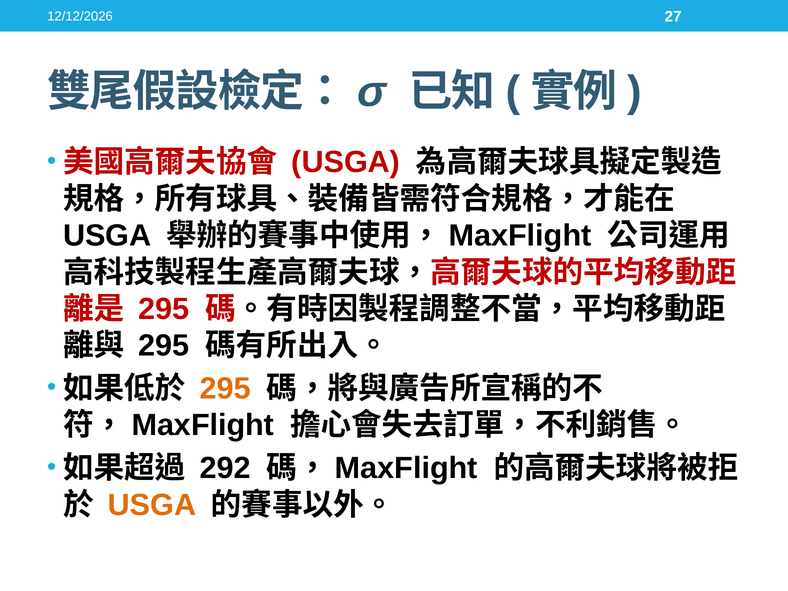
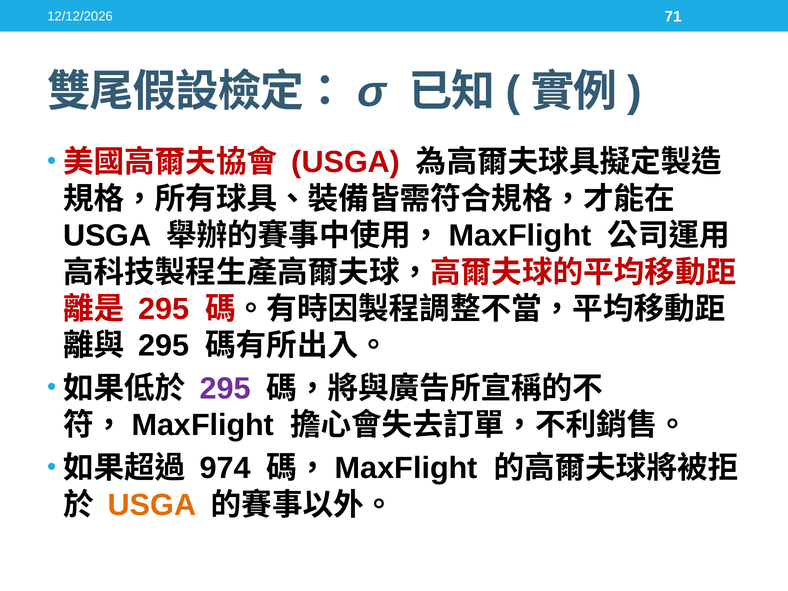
27: 27 -> 71
295 at (225, 389) colour: orange -> purple
292: 292 -> 974
